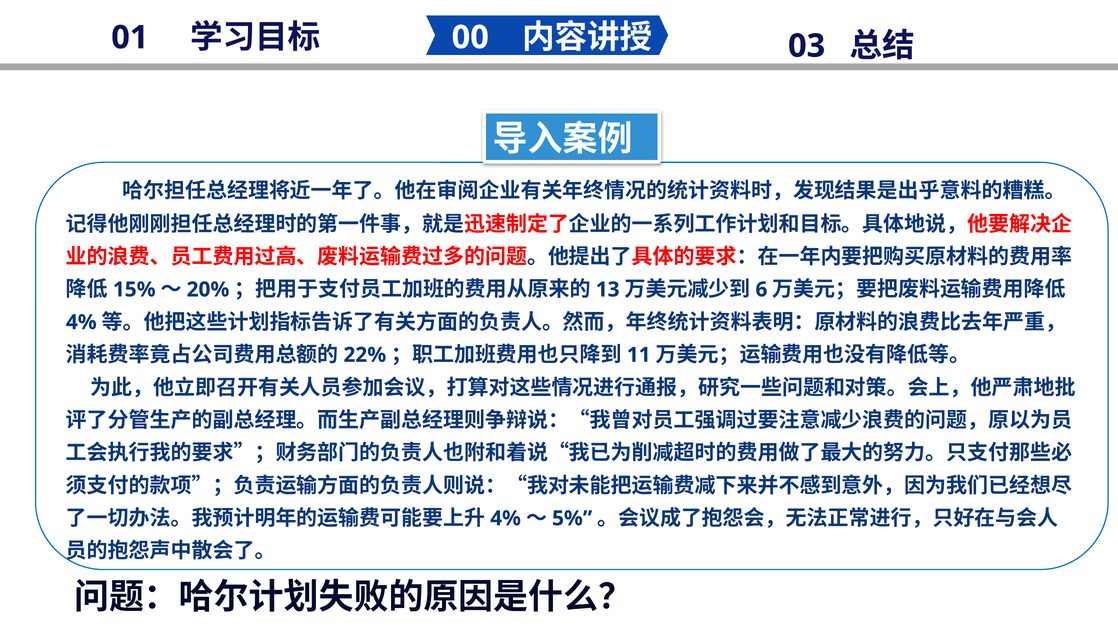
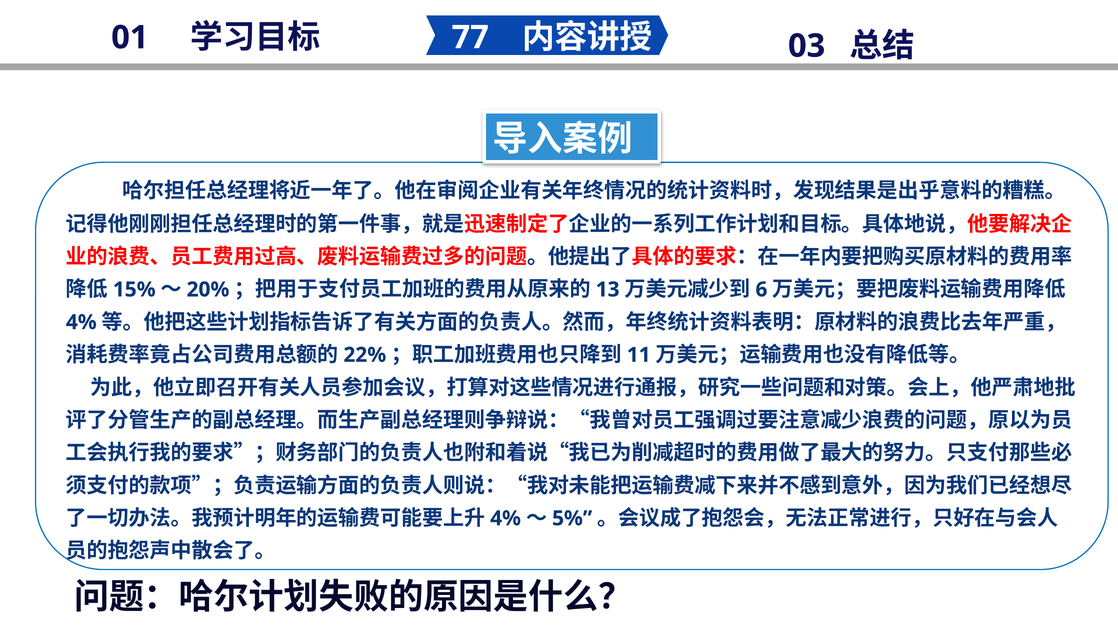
00: 00 -> 77
